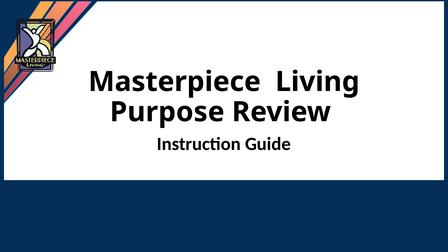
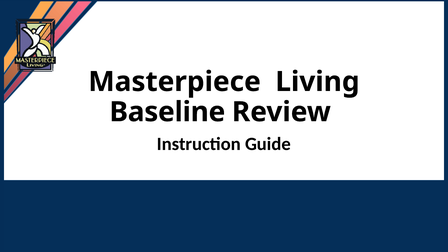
Purpose: Purpose -> Baseline
